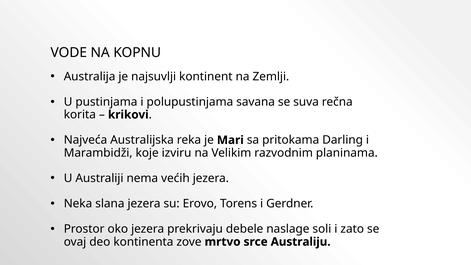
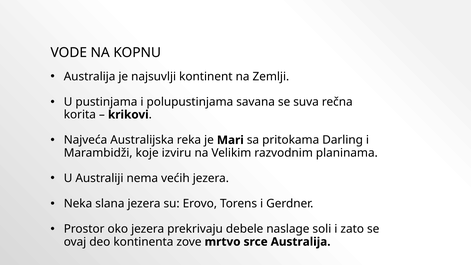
srce Australiju: Australiju -> Australija
